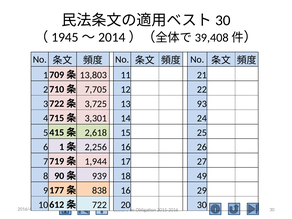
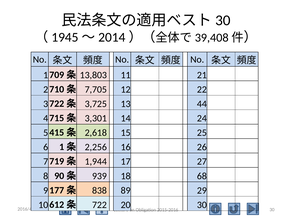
93: 93 -> 44
49: 49 -> 68
838 16: 16 -> 89
